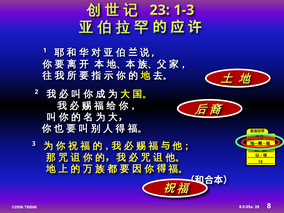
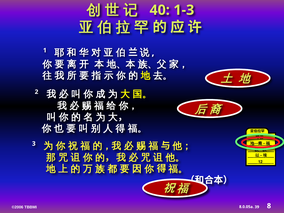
23: 23 -> 40
